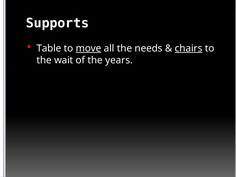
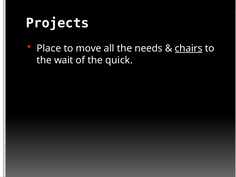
Supports: Supports -> Projects
Table: Table -> Place
move underline: present -> none
years: years -> quick
